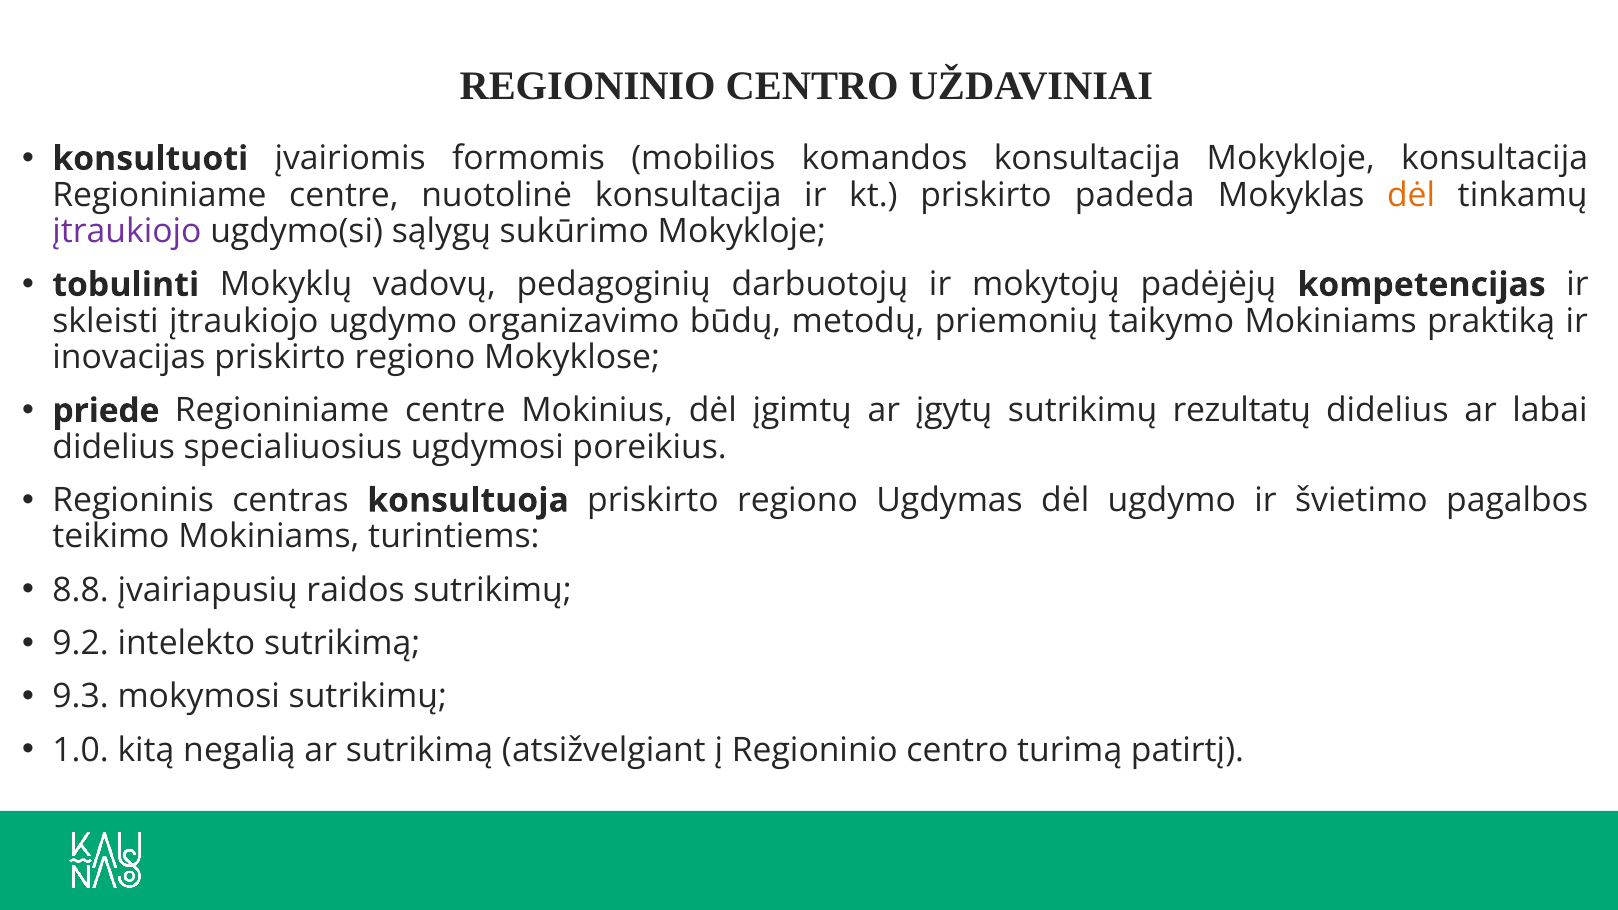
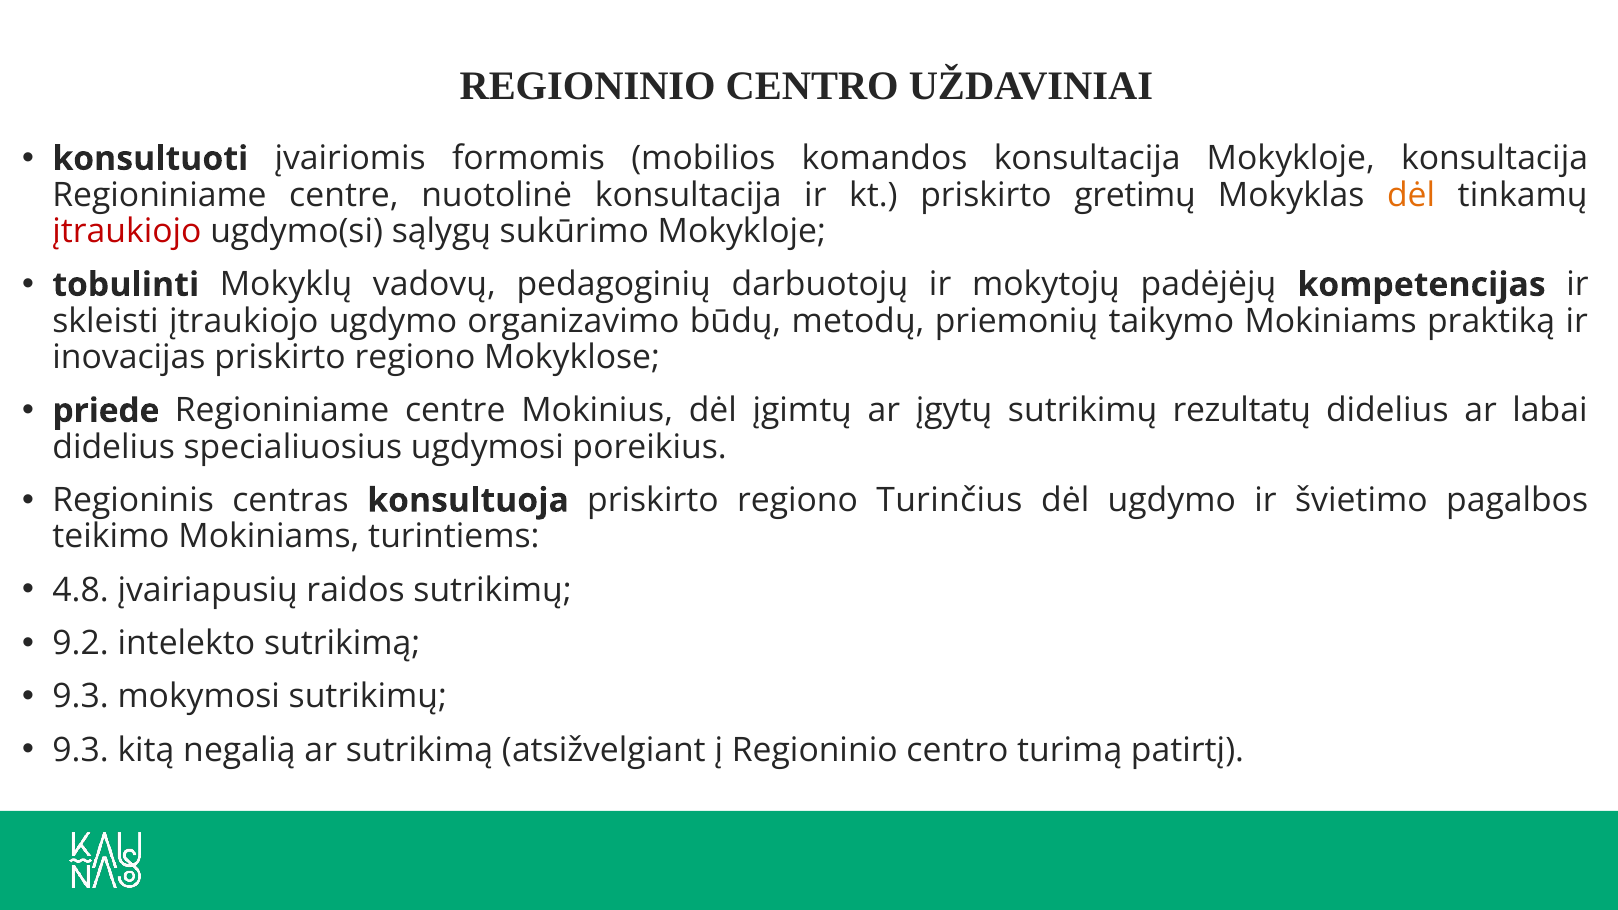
padeda: padeda -> gretimų
įtraukiojo at (127, 231) colour: purple -> red
Ugdymas: Ugdymas -> Turinčius
8.8: 8.8 -> 4.8
1.0 at (81, 750): 1.0 -> 9.3
